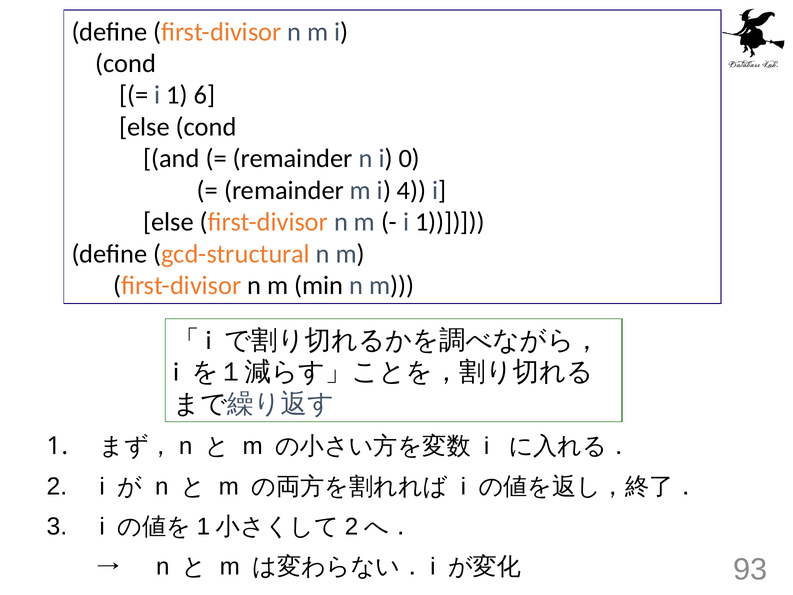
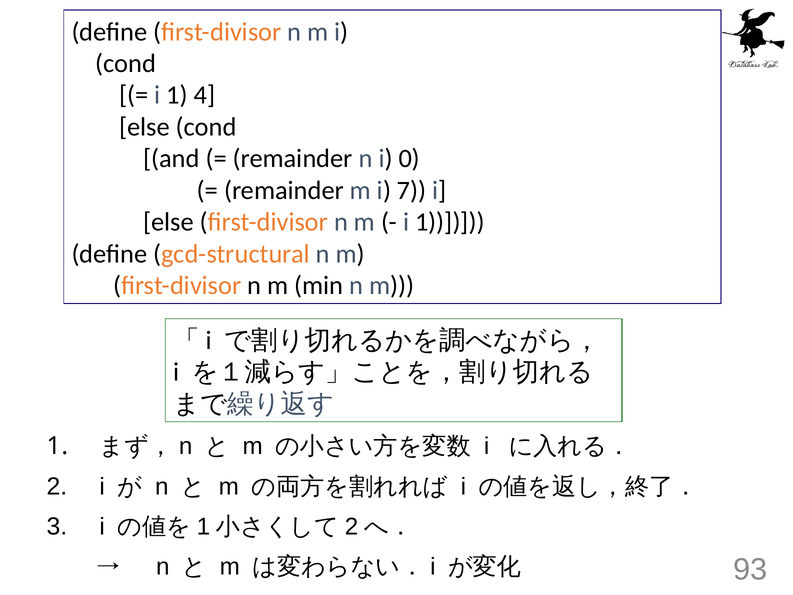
6: 6 -> 4
4: 4 -> 7
